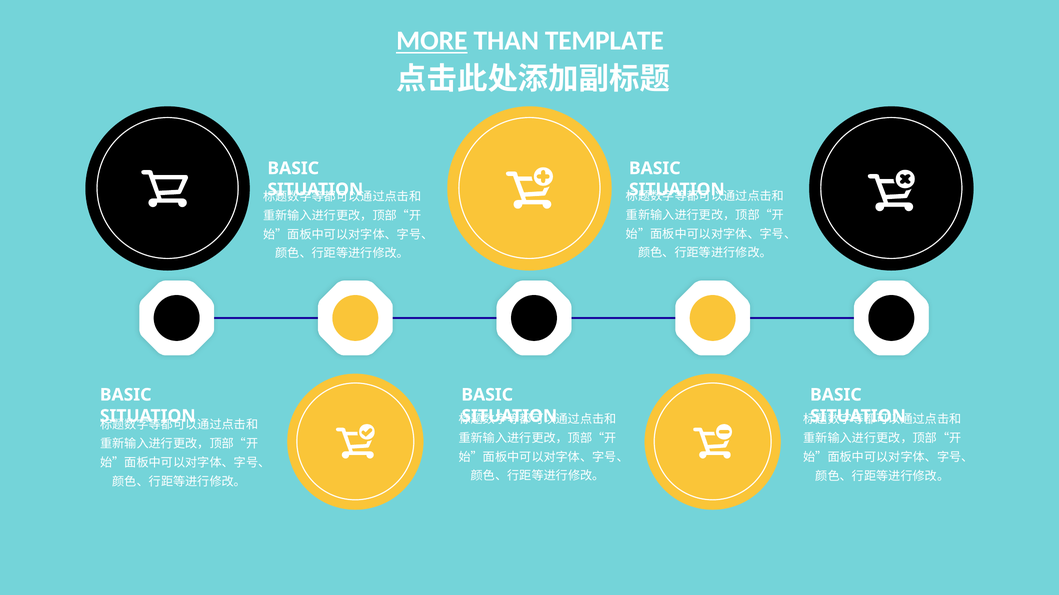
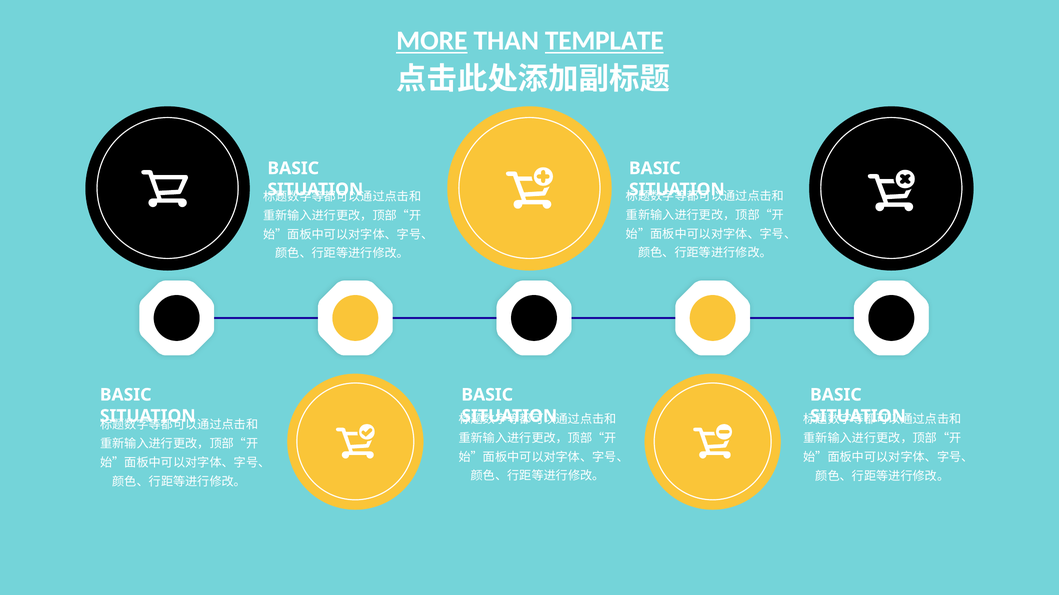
TEMPLATE underline: none -> present
